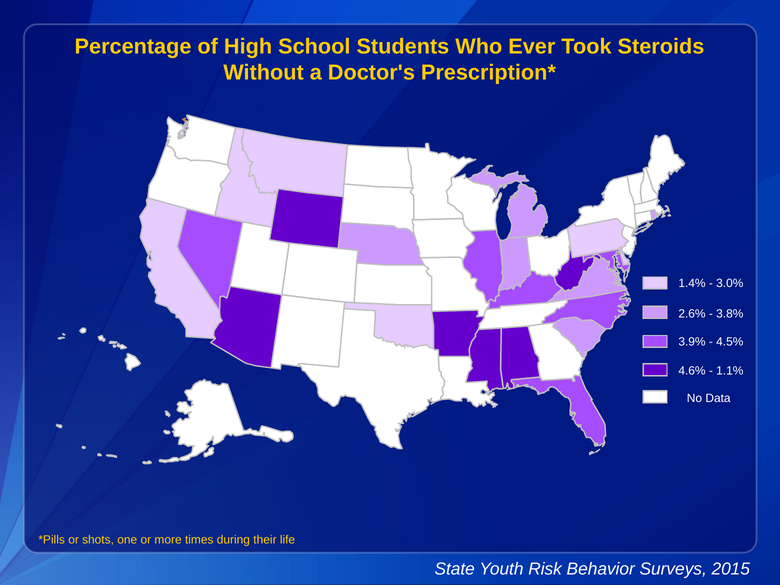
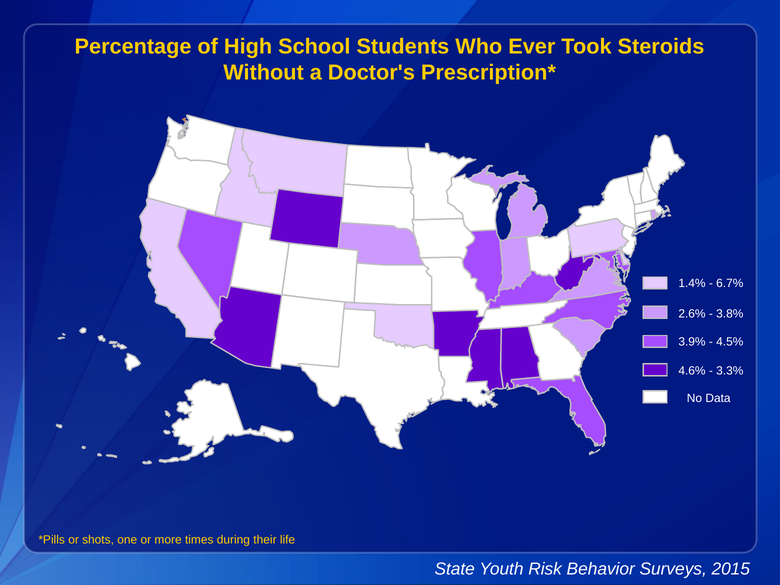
3.0%: 3.0% -> 6.7%
1.1%: 1.1% -> 3.3%
